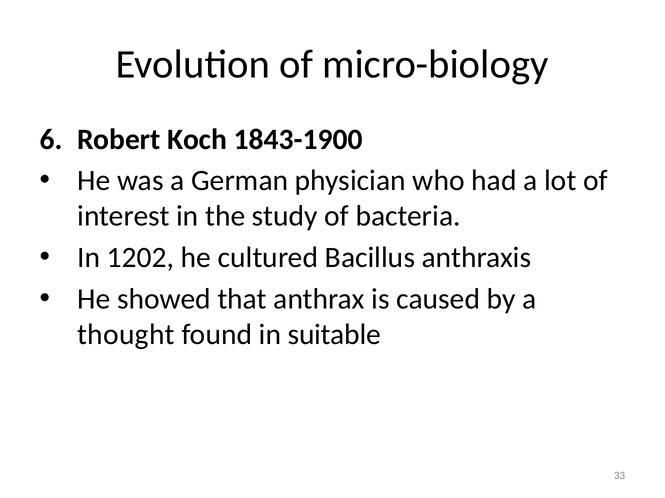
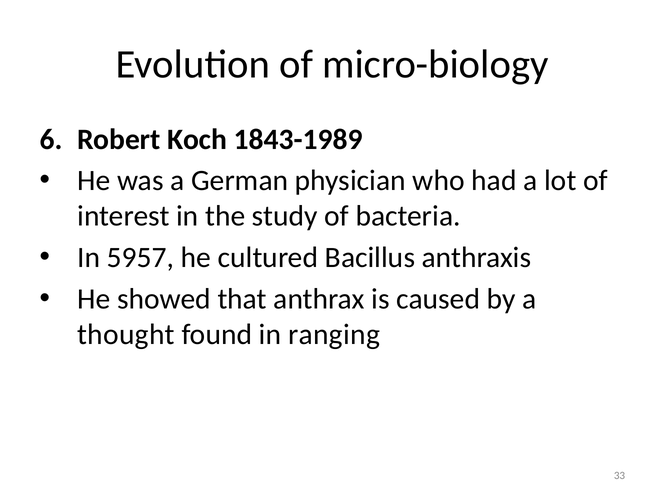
1843-1900: 1843-1900 -> 1843-1989
1202: 1202 -> 5957
suitable: suitable -> ranging
